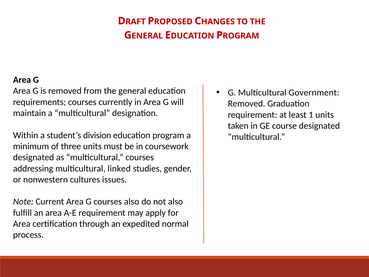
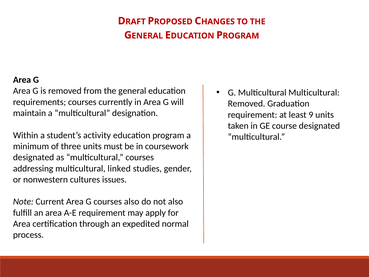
Multicultural Government: Government -> Multicultural
1: 1 -> 9
division: division -> activity
